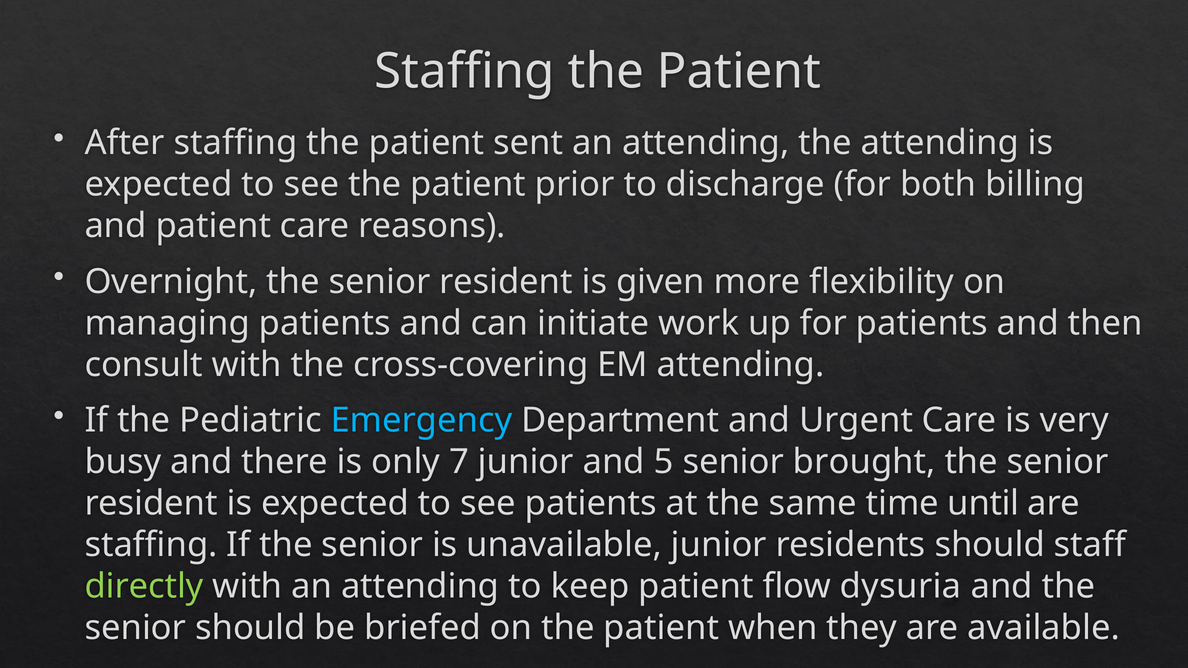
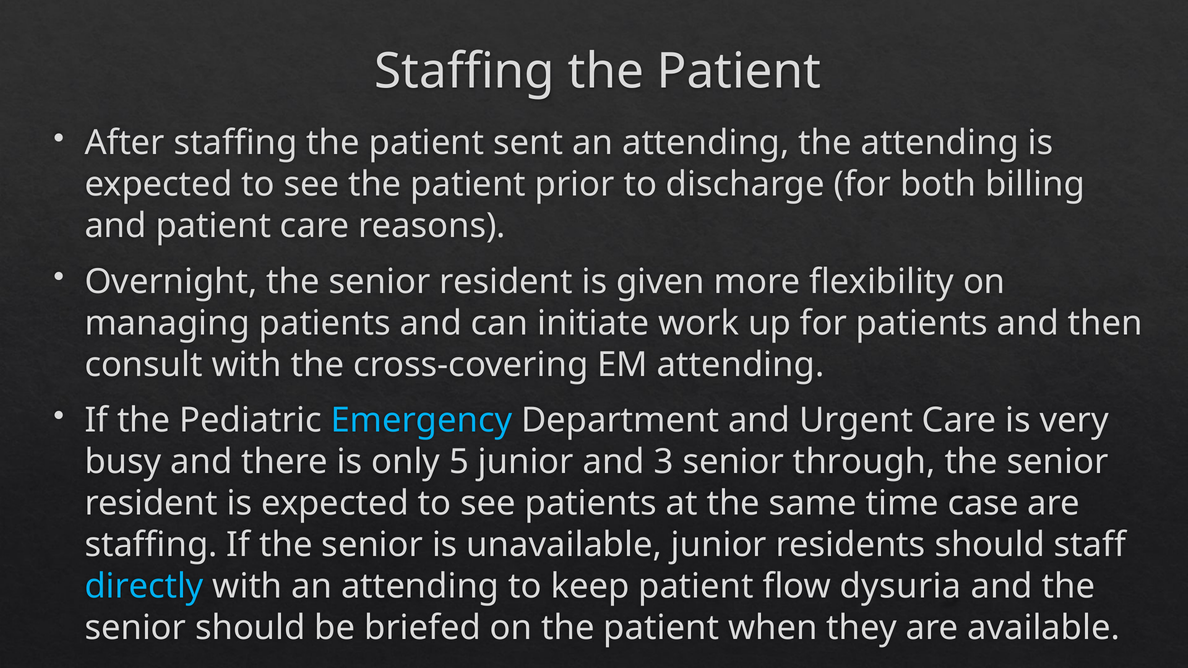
7: 7 -> 5
5: 5 -> 3
brought: brought -> through
until: until -> case
directly colour: light green -> light blue
